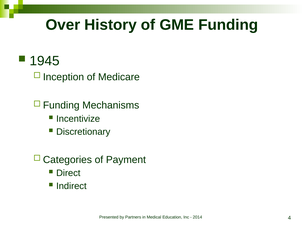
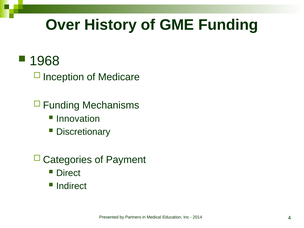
1945: 1945 -> 1968
Incentivize: Incentivize -> Innovation
